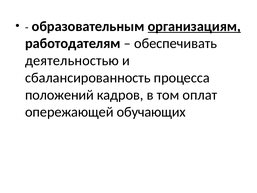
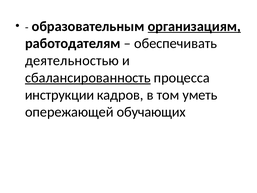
сбалансированность underline: none -> present
положений: положений -> инструкции
оплат: оплат -> уметь
